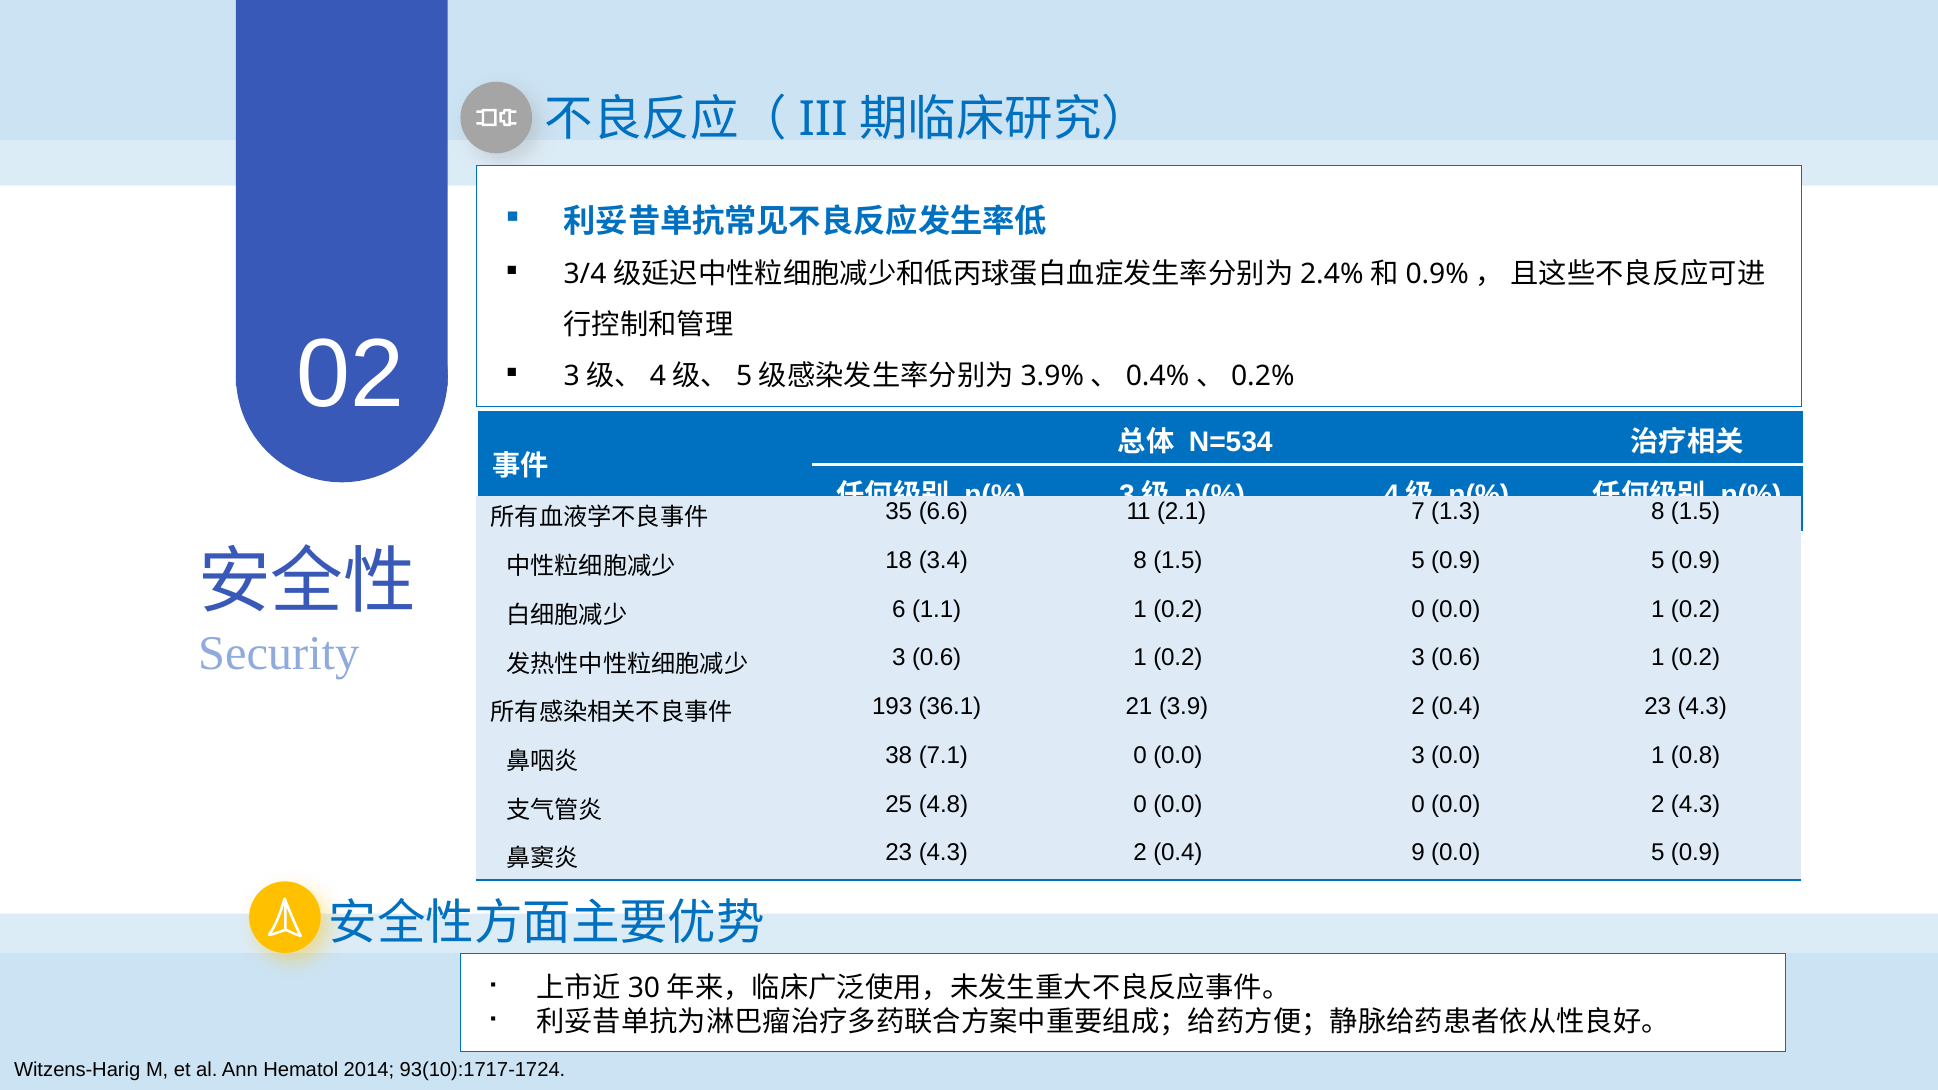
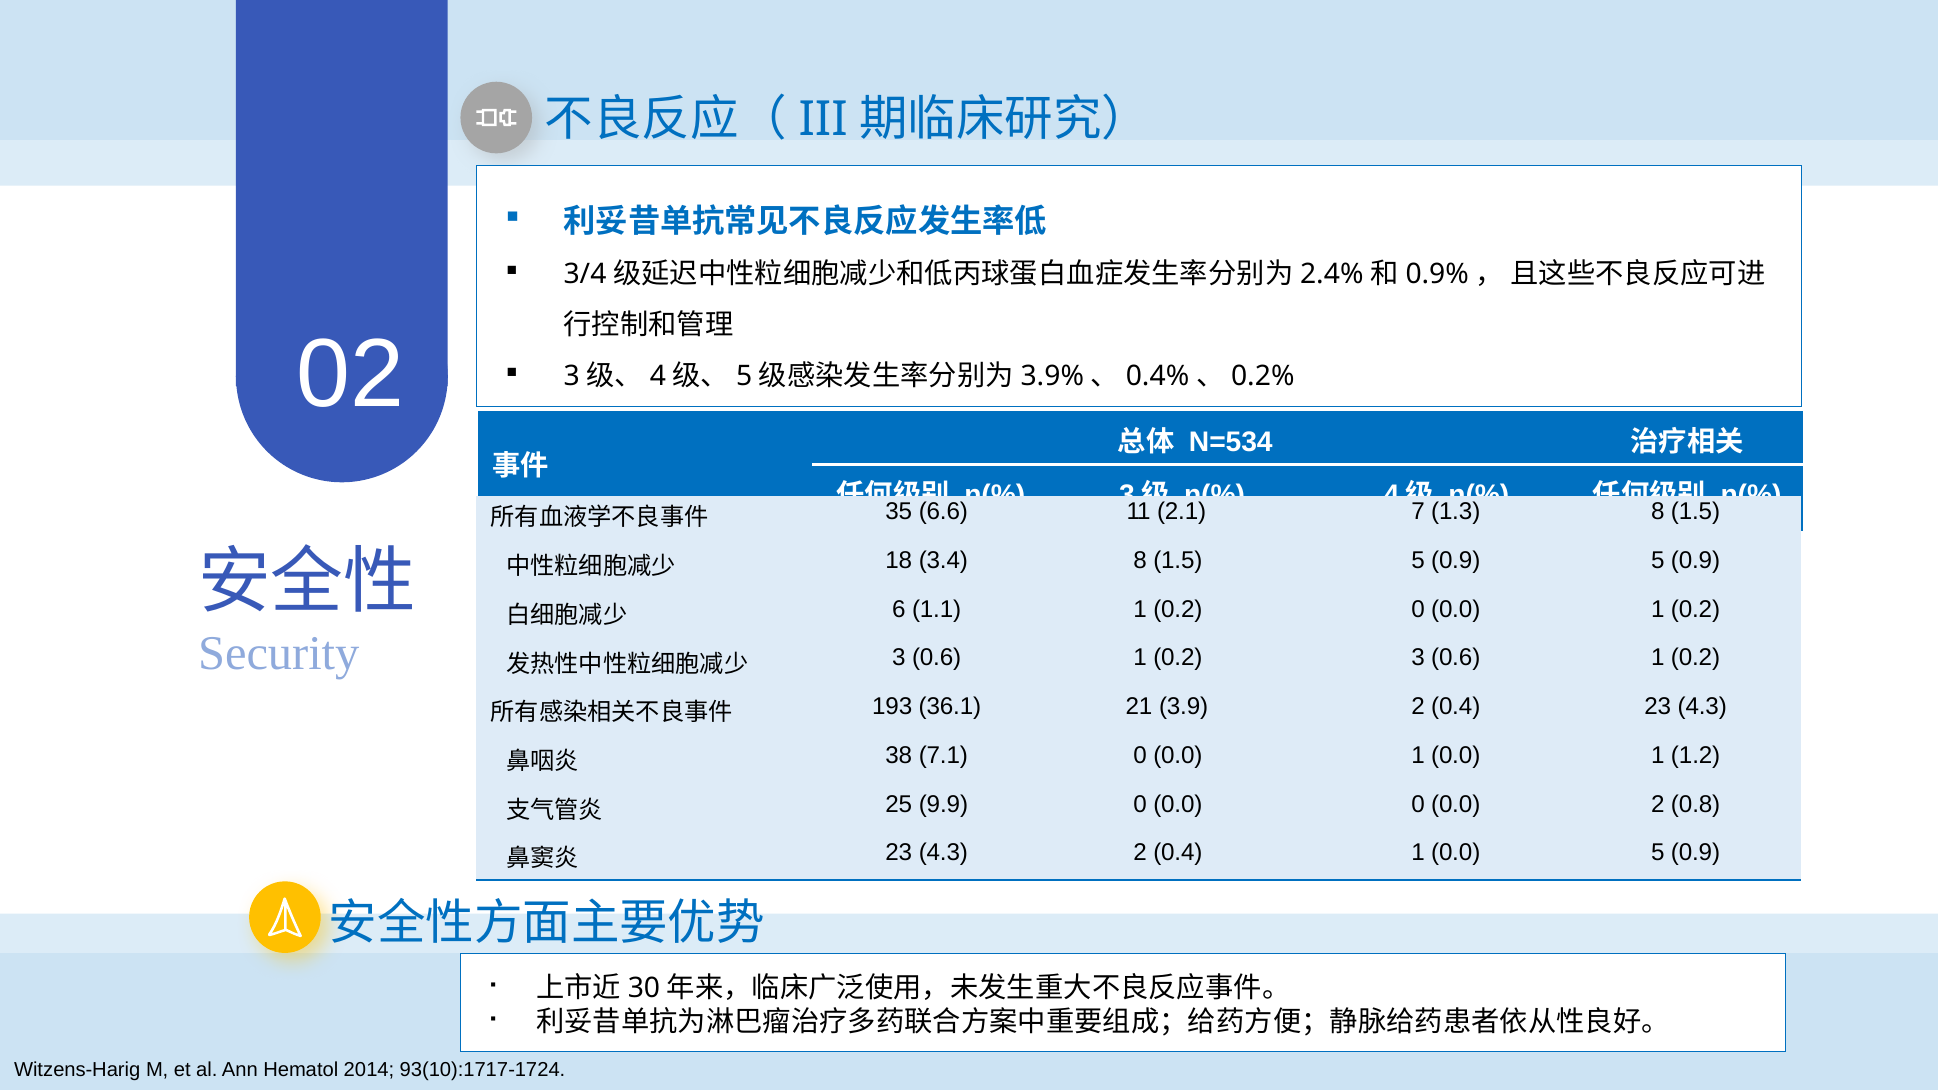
7.1 0 0.0 3: 3 -> 1
0.8: 0.8 -> 1.2
4.8: 4.8 -> 9.9
2 4.3: 4.3 -> 0.8
0.4 9: 9 -> 1
